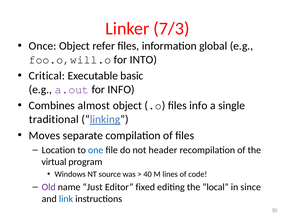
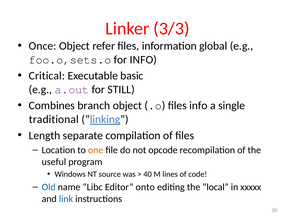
7/3: 7/3 -> 3/3
foo.o,will.o: foo.o,will.o -> foo.o,sets.o
for INTO: INTO -> INFO
for INFO: INFO -> STILL
almost: almost -> branch
Moves: Moves -> Length
one colour: blue -> orange
header: header -> opcode
virtual: virtual -> useful
Old colour: purple -> blue
Just: Just -> Libc
fixed: fixed -> onto
since: since -> xxxxx
